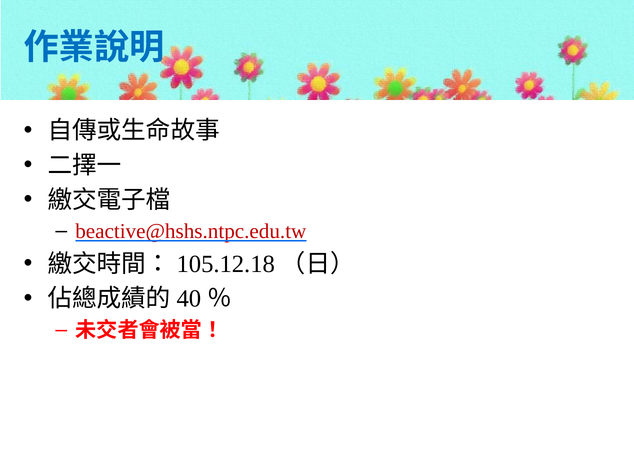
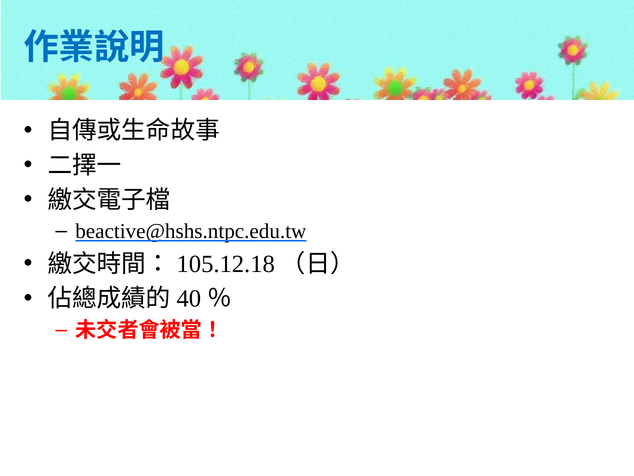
beactive@hshs.ntpc.edu.tw colour: red -> black
